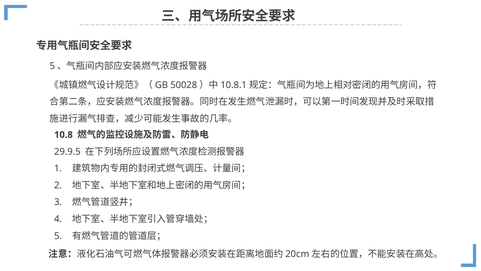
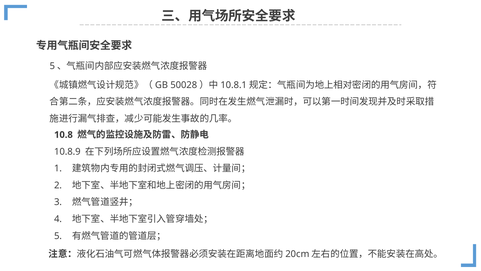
29.9.5: 29.9.5 -> 10.8.9
